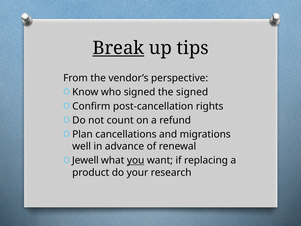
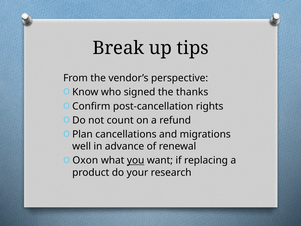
Break underline: present -> none
the signed: signed -> thanks
Jewell: Jewell -> Oxon
